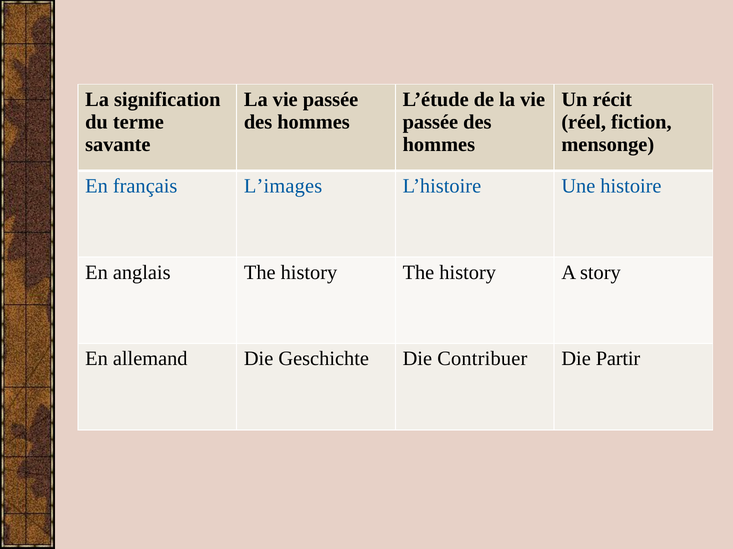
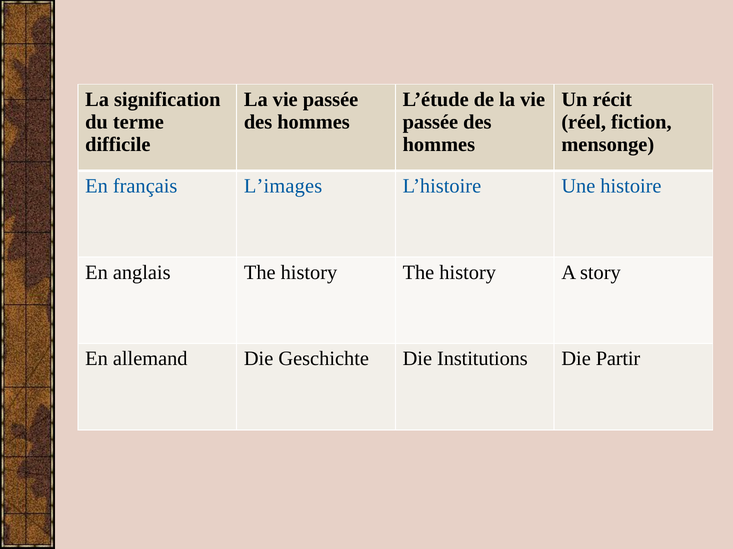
savante: savante -> difficile
Contribuer: Contribuer -> Institutions
